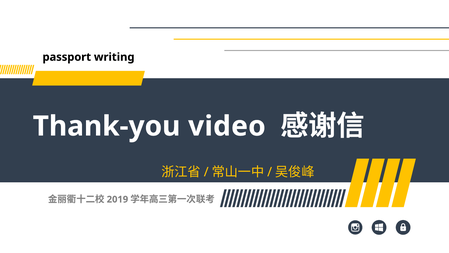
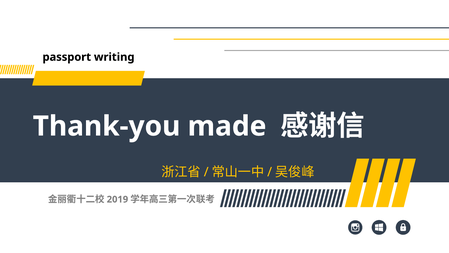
video: video -> made
